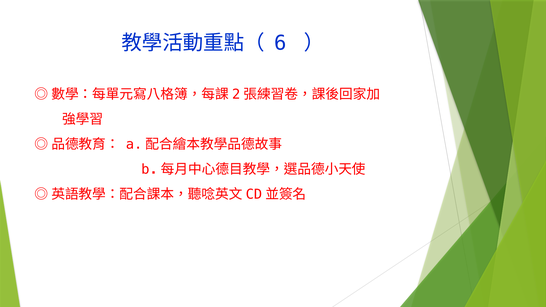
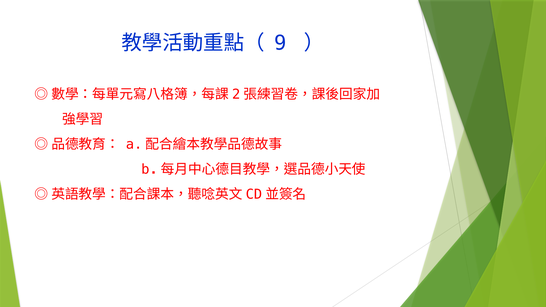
6: 6 -> 9
